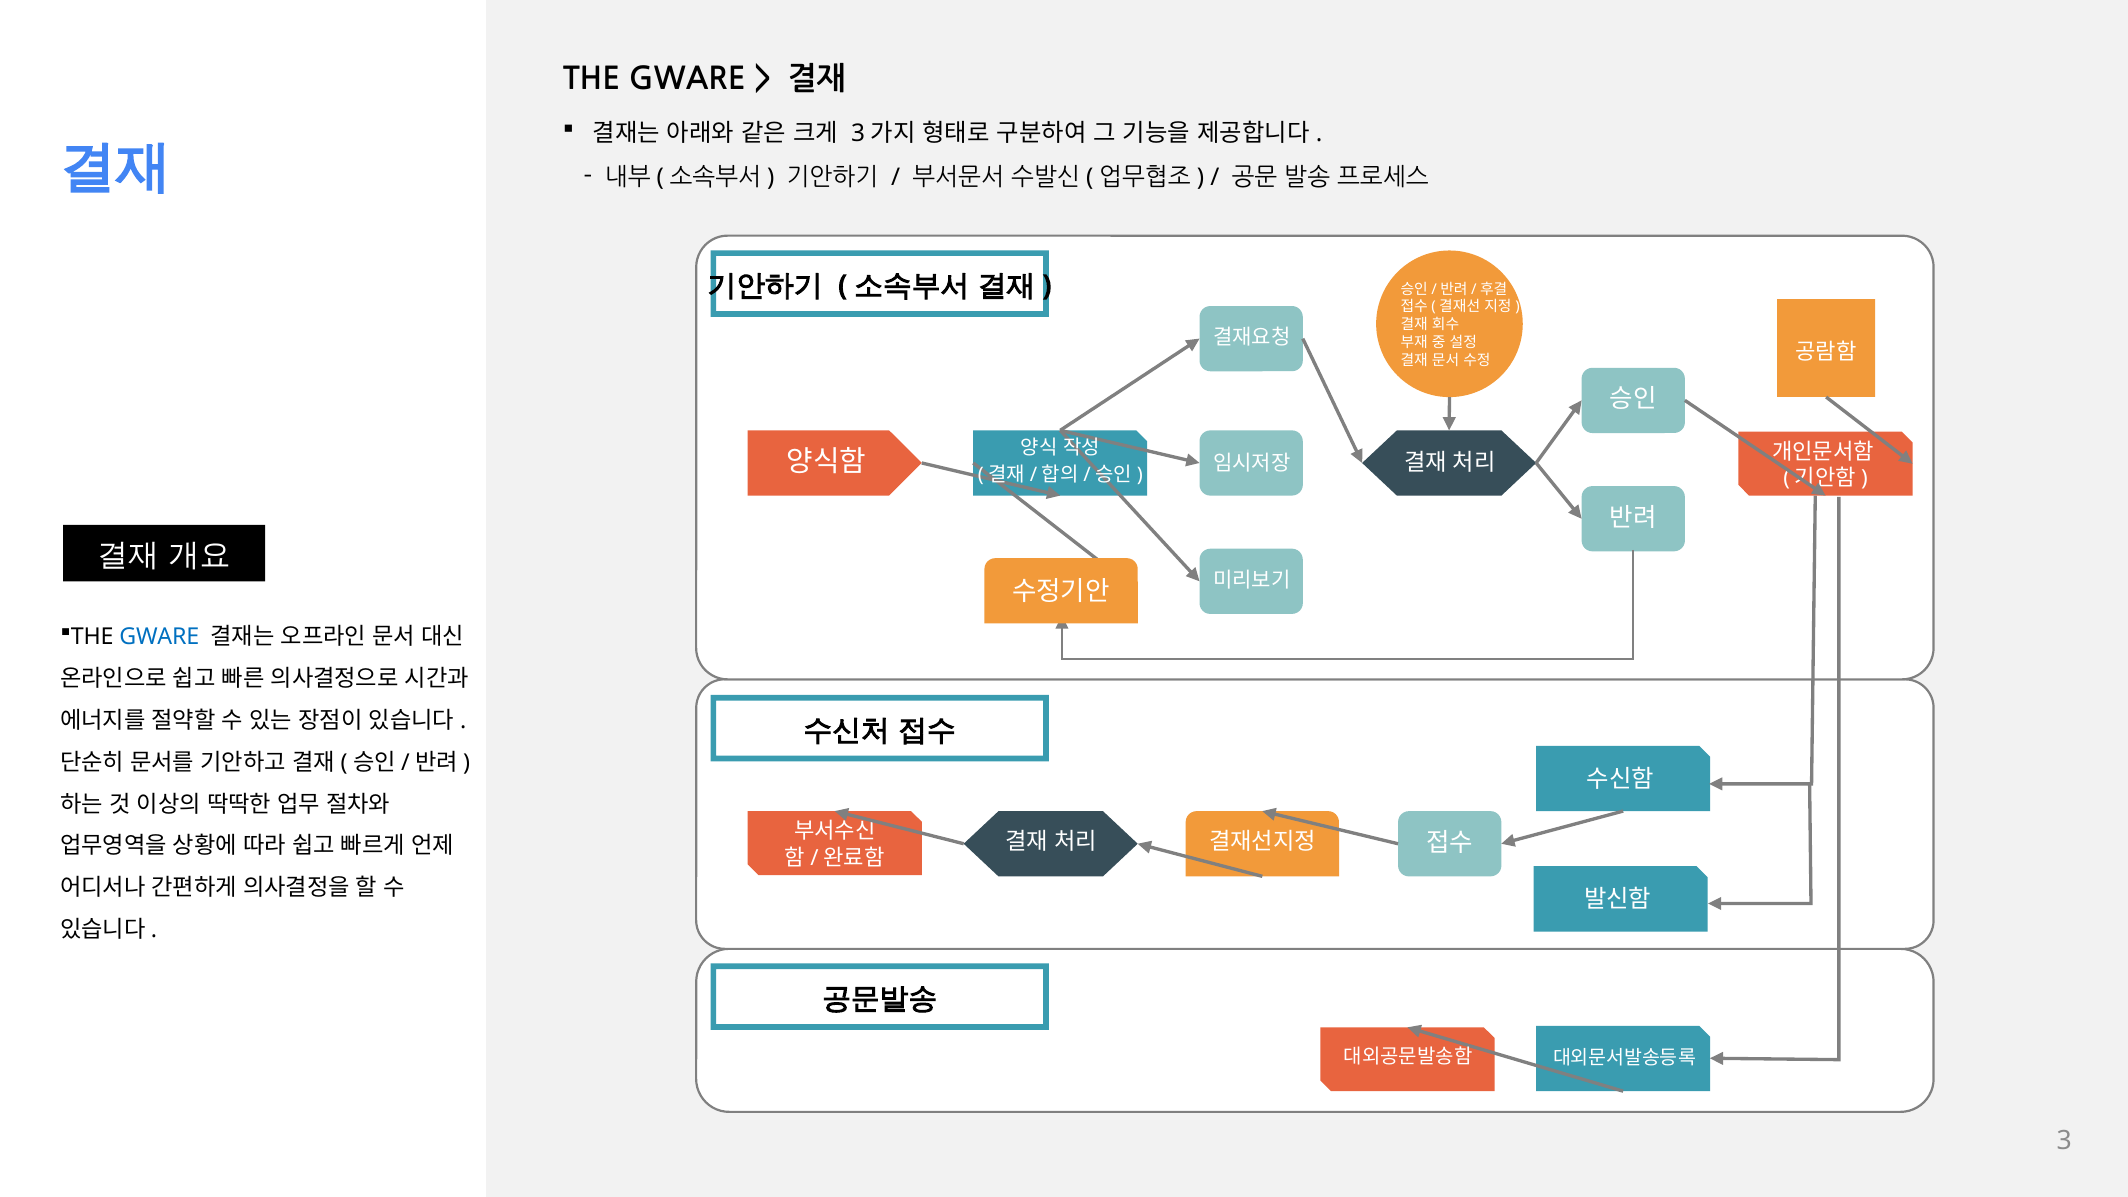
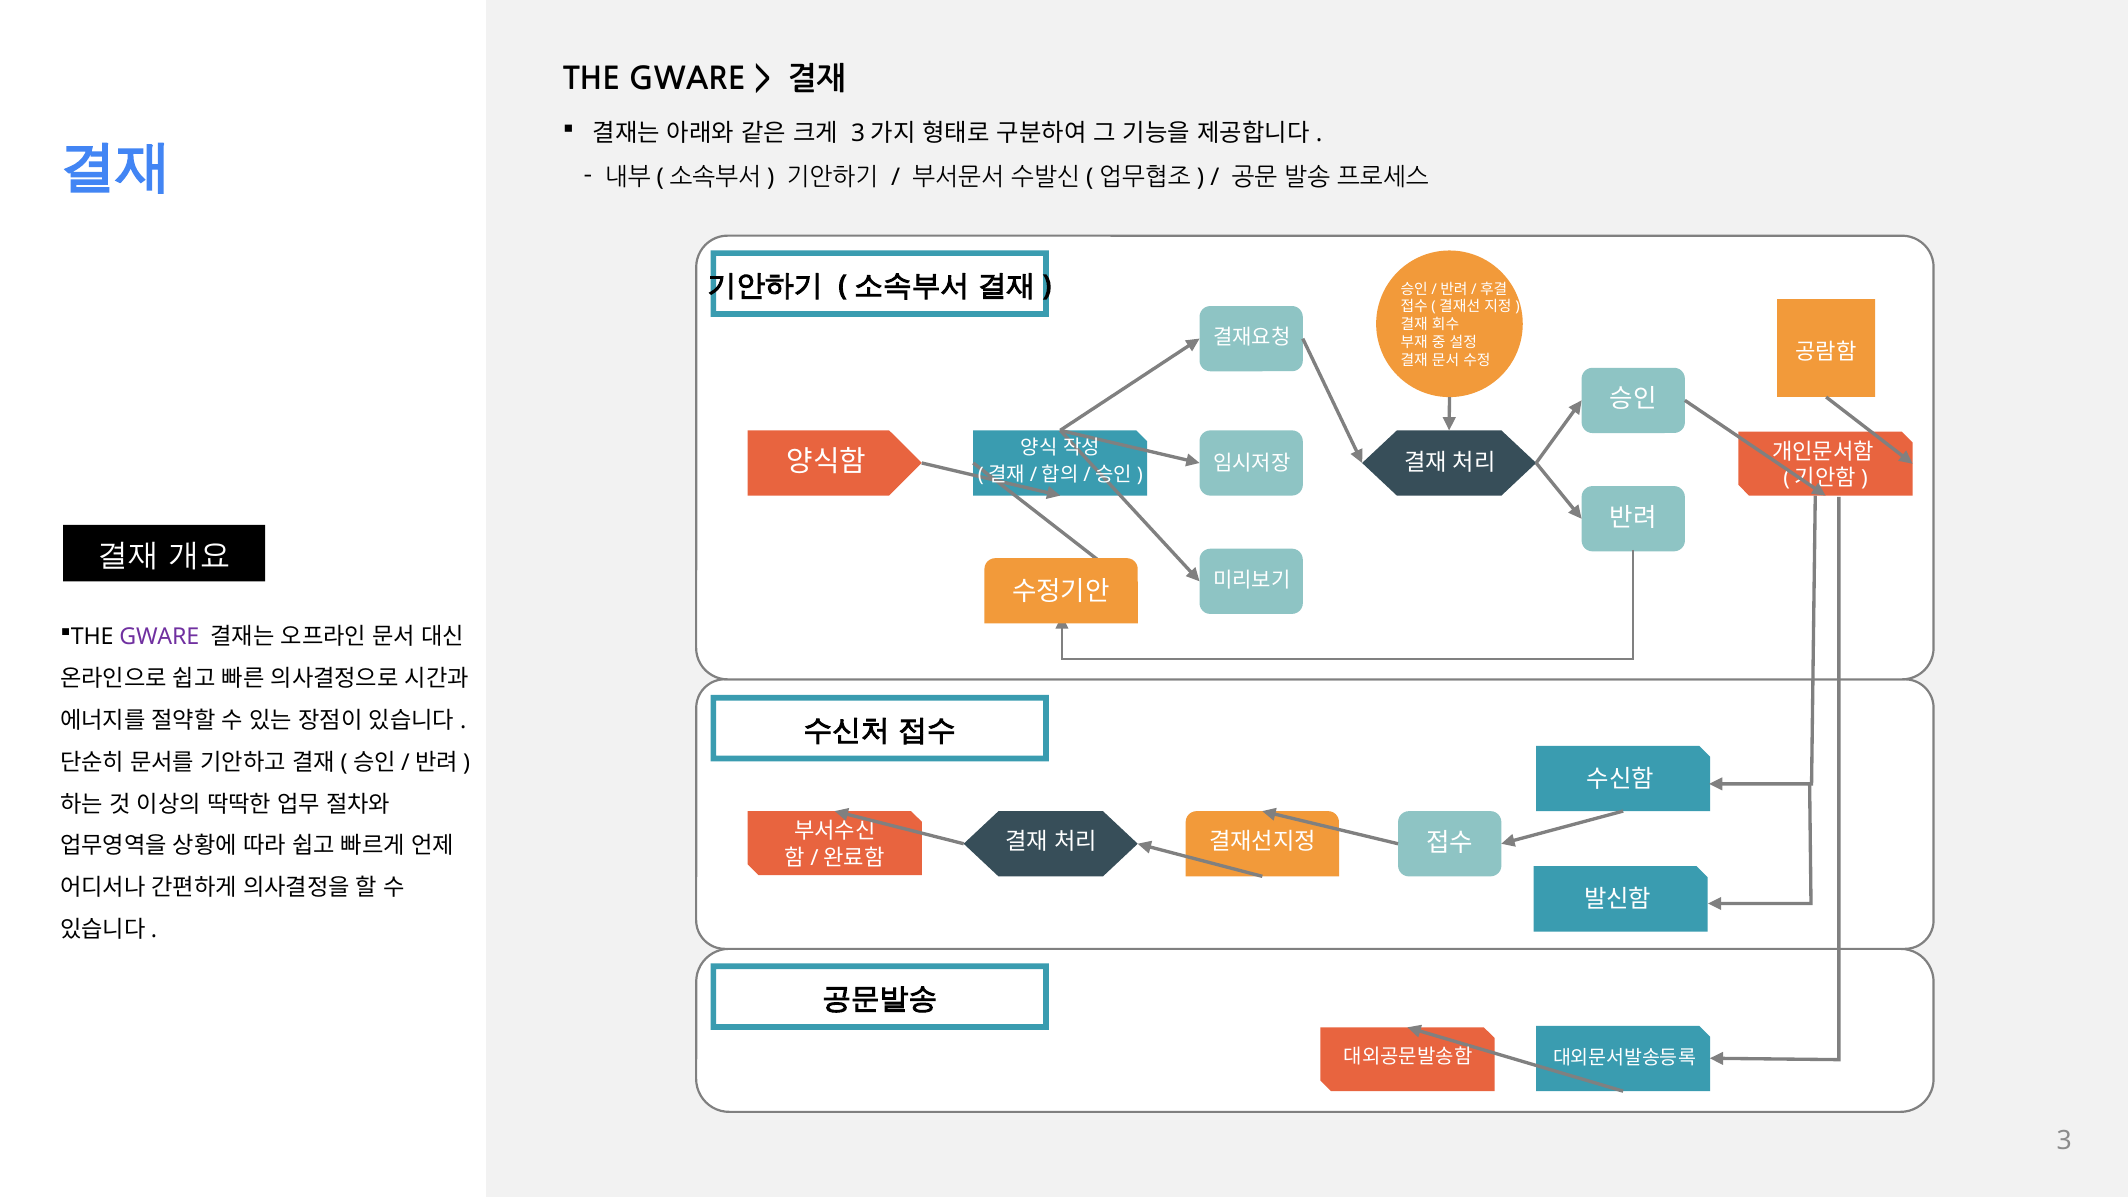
GWARE at (159, 637) colour: blue -> purple
